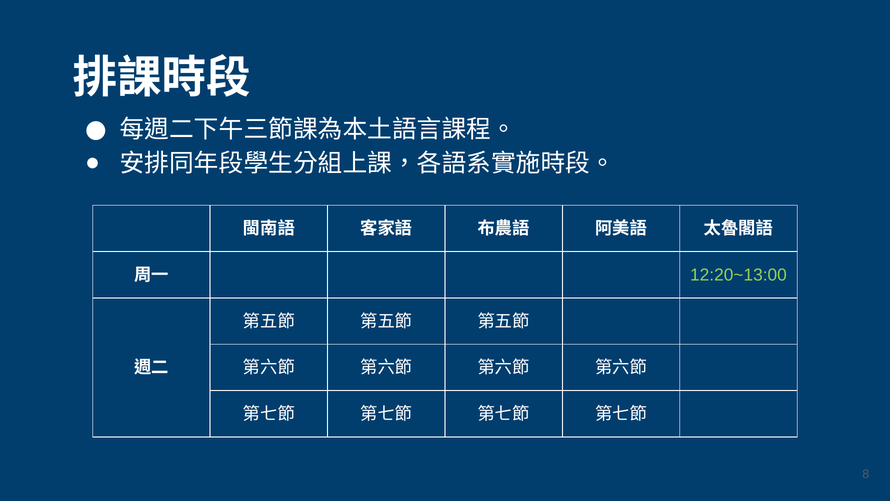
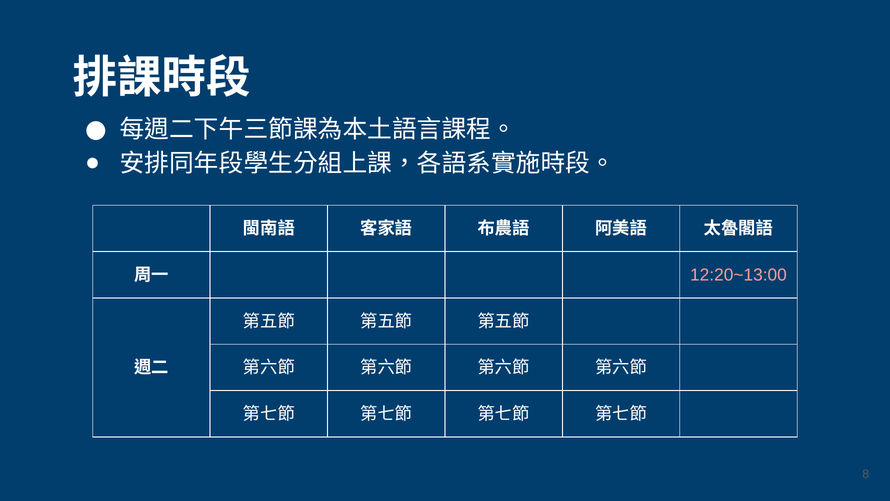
12:20~13:00 colour: light green -> pink
